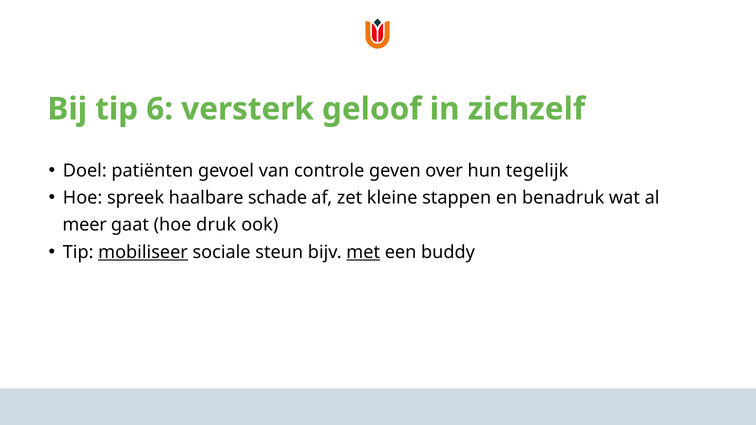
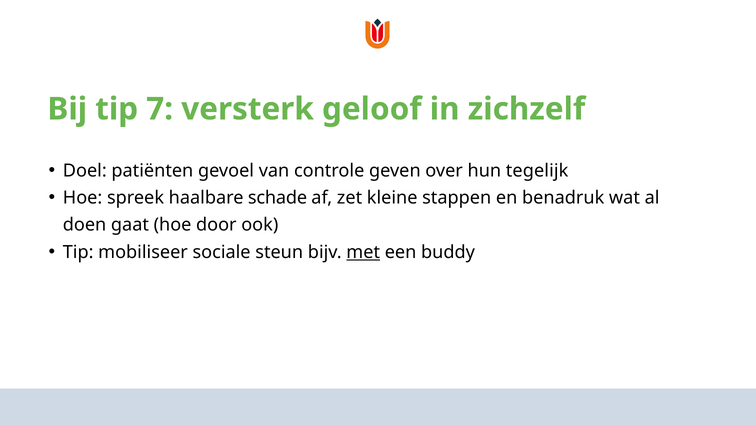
6: 6 -> 7
meer: meer -> doen
druk: druk -> door
mobiliseer underline: present -> none
